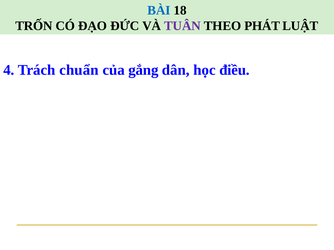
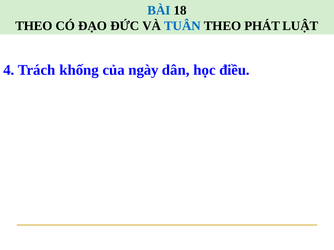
TRỐN at (34, 26): TRỐN -> THEO
TUÂN colour: purple -> blue
chuẩn: chuẩn -> khống
gắng: gắng -> ngày
